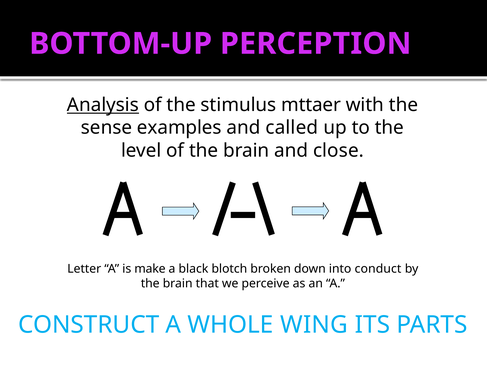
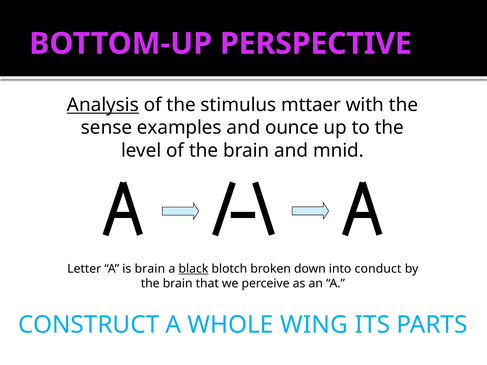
PERCEPTION: PERCEPTION -> PERSPECTIVE
called: called -> ounce
close: close -> mnid
is make: make -> brain
black underline: none -> present
